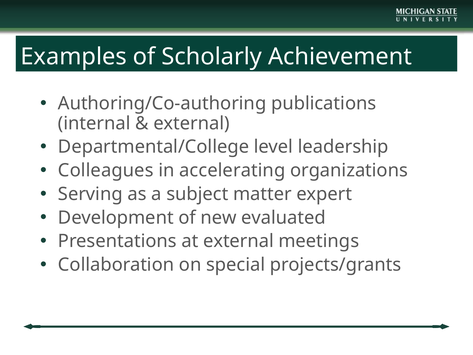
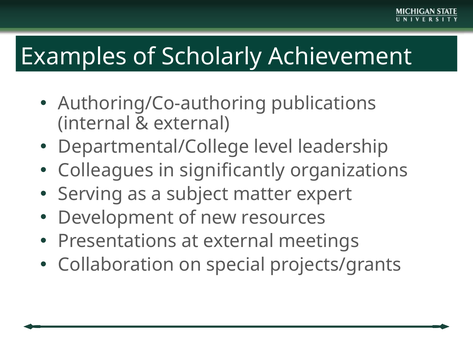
accelerating: accelerating -> significantly
evaluated: evaluated -> resources
